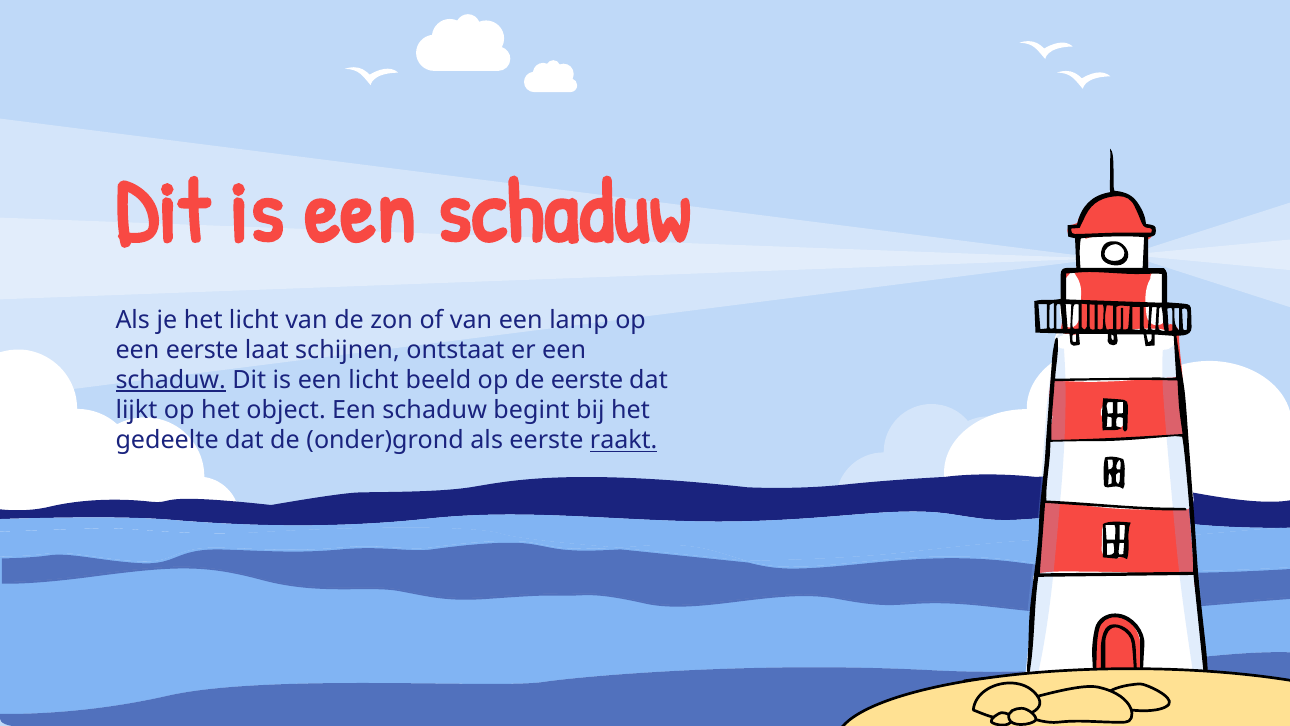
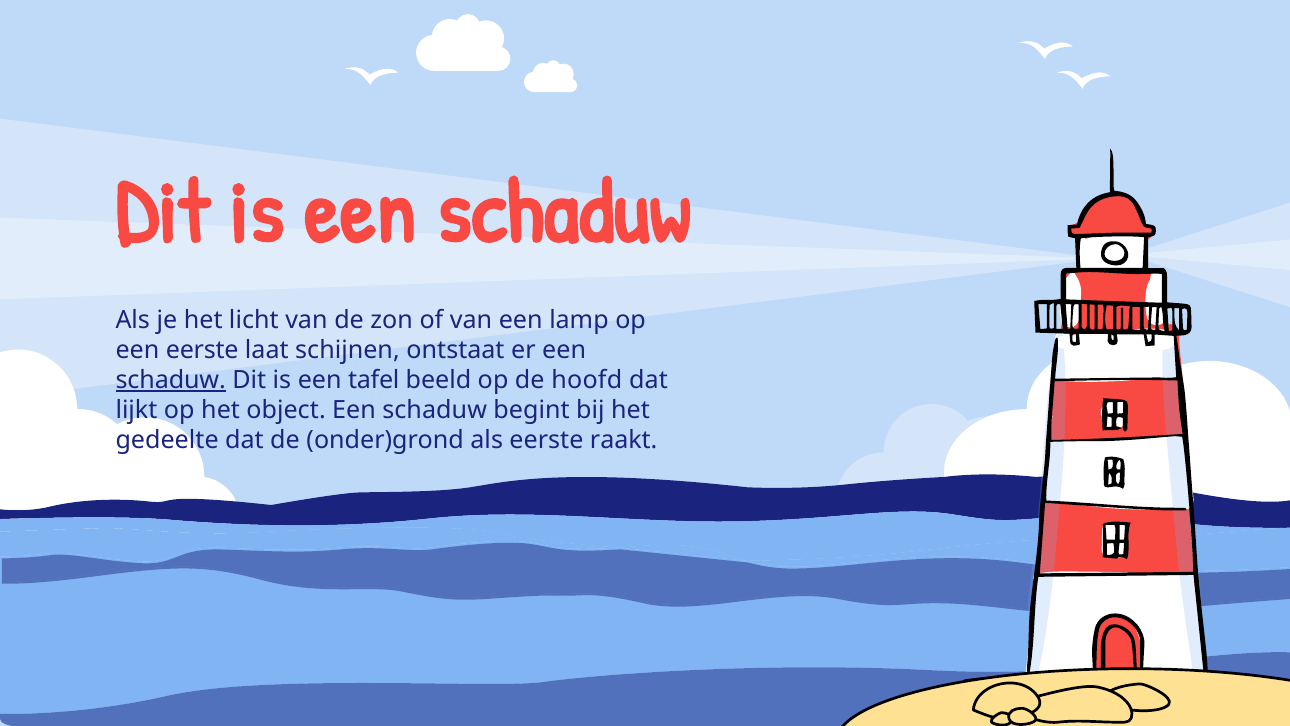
een licht: licht -> tafel
de eerste: eerste -> hoofd
raakt underline: present -> none
